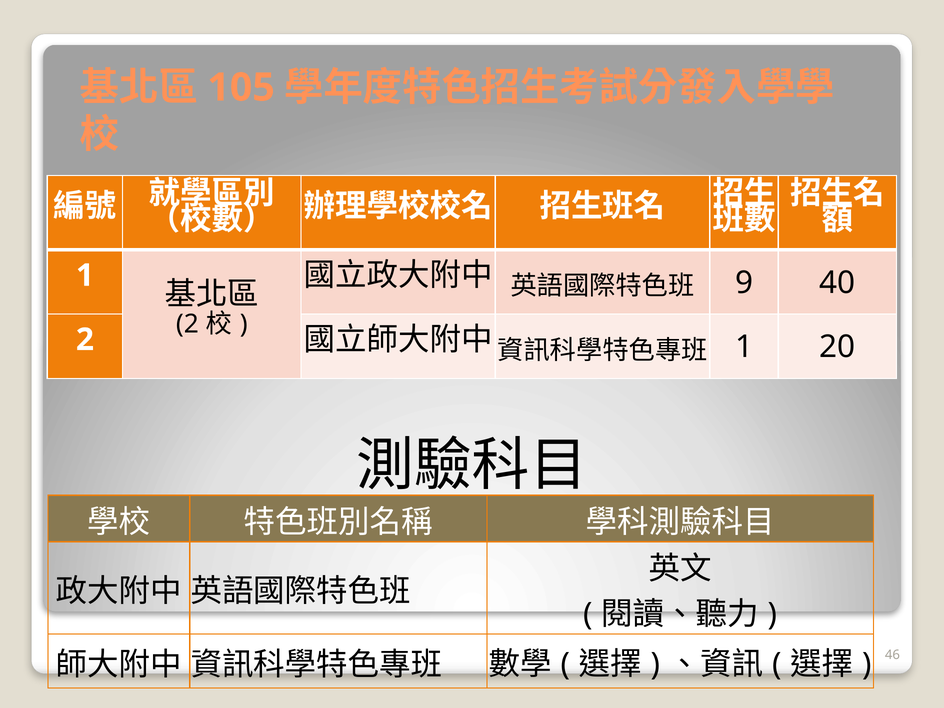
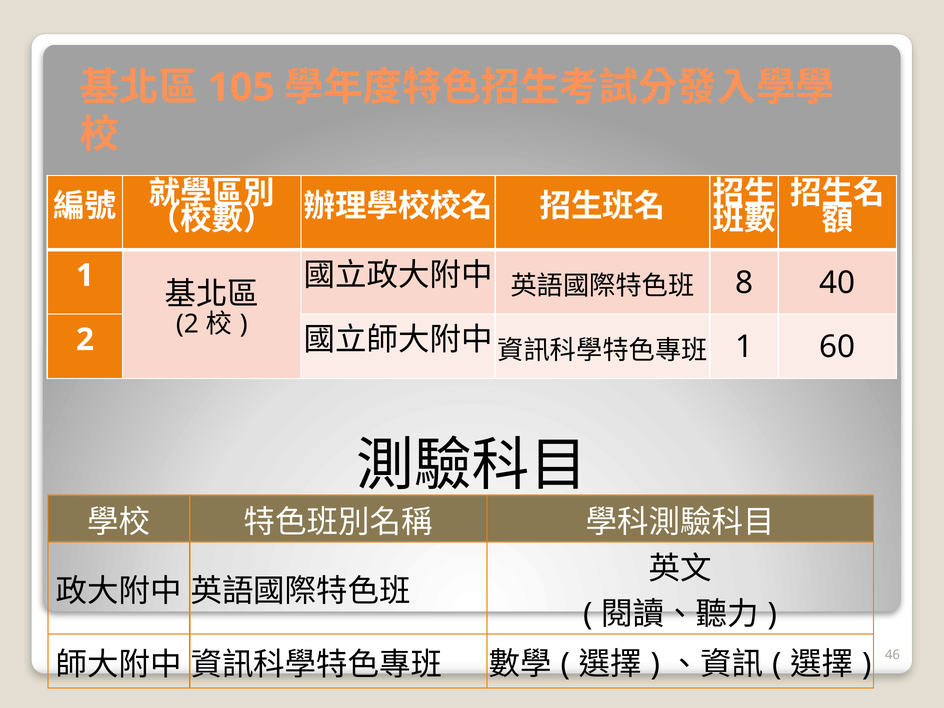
9: 9 -> 8
20: 20 -> 60
